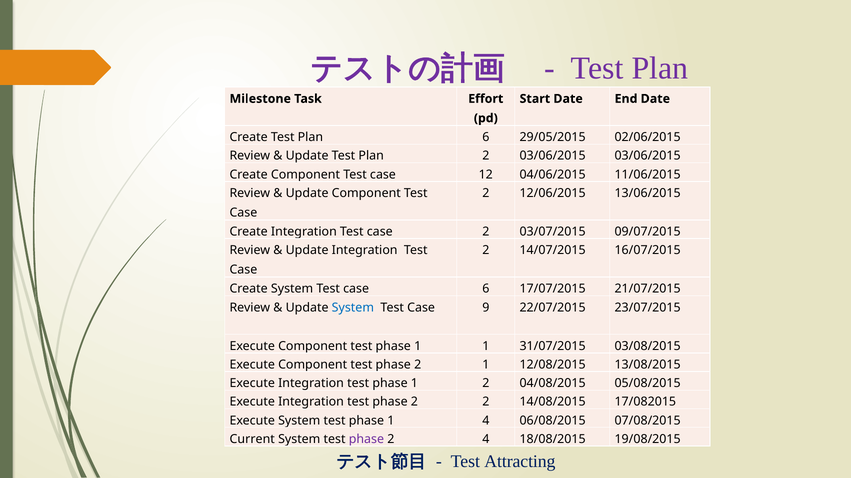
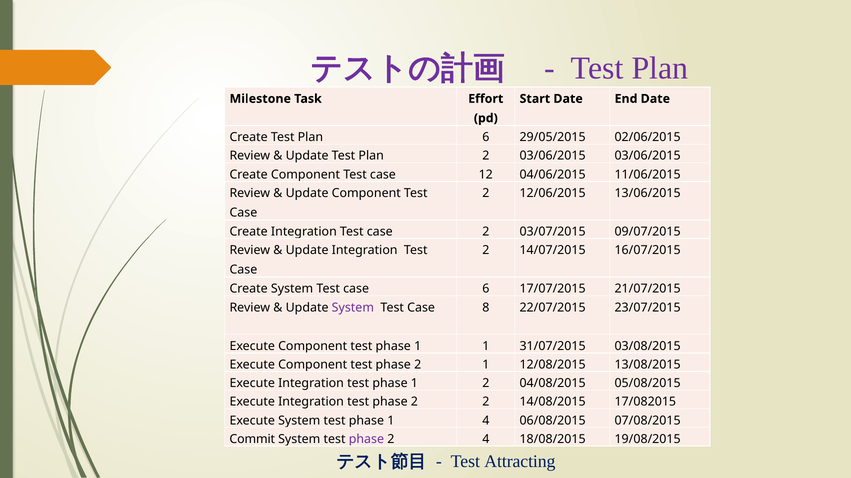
System at (353, 308) colour: blue -> purple
9: 9 -> 8
Current: Current -> Commit
